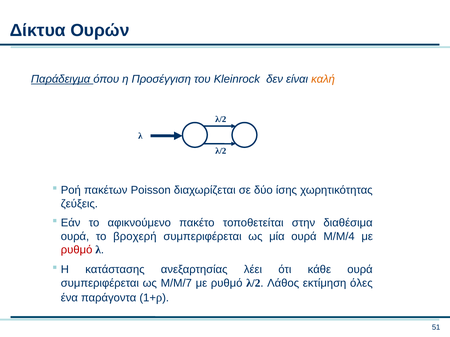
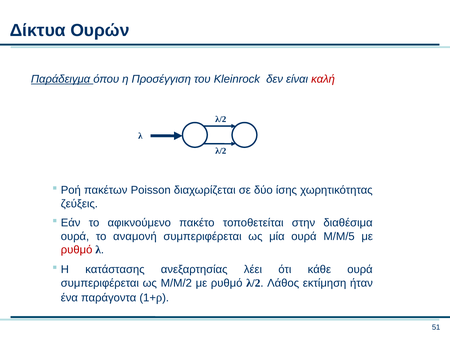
καλή colour: orange -> red
βροχερή: βροχερή -> αναμονή
M/M/4: M/M/4 -> M/M/5
M/M/7: M/M/7 -> M/M/2
όλες: όλες -> ήταν
